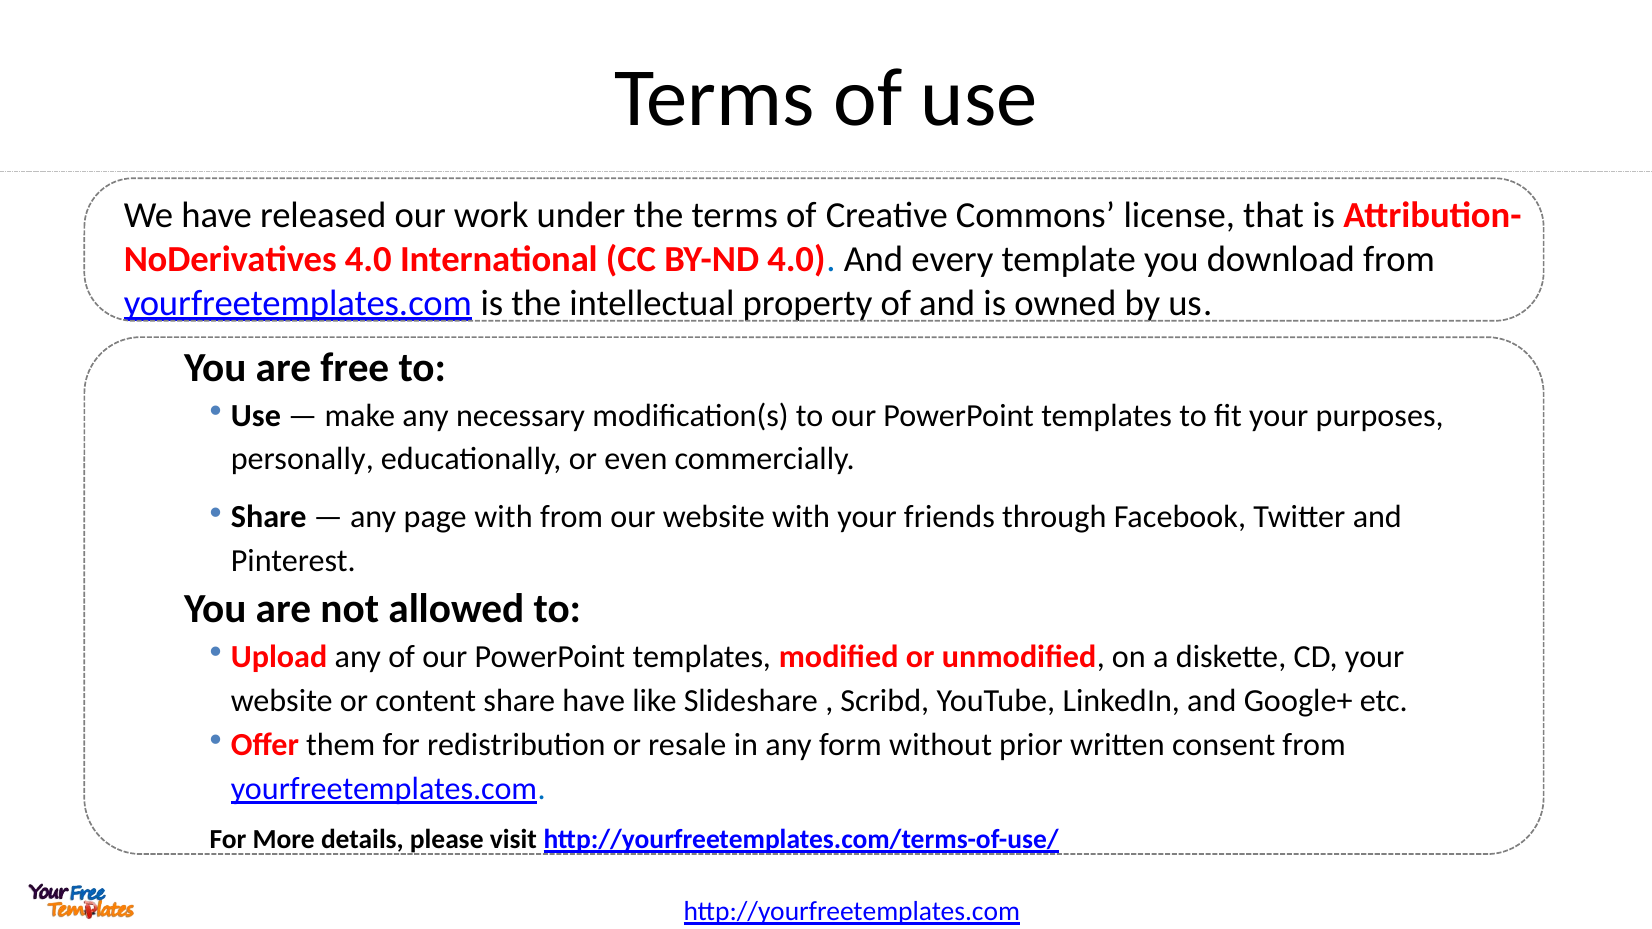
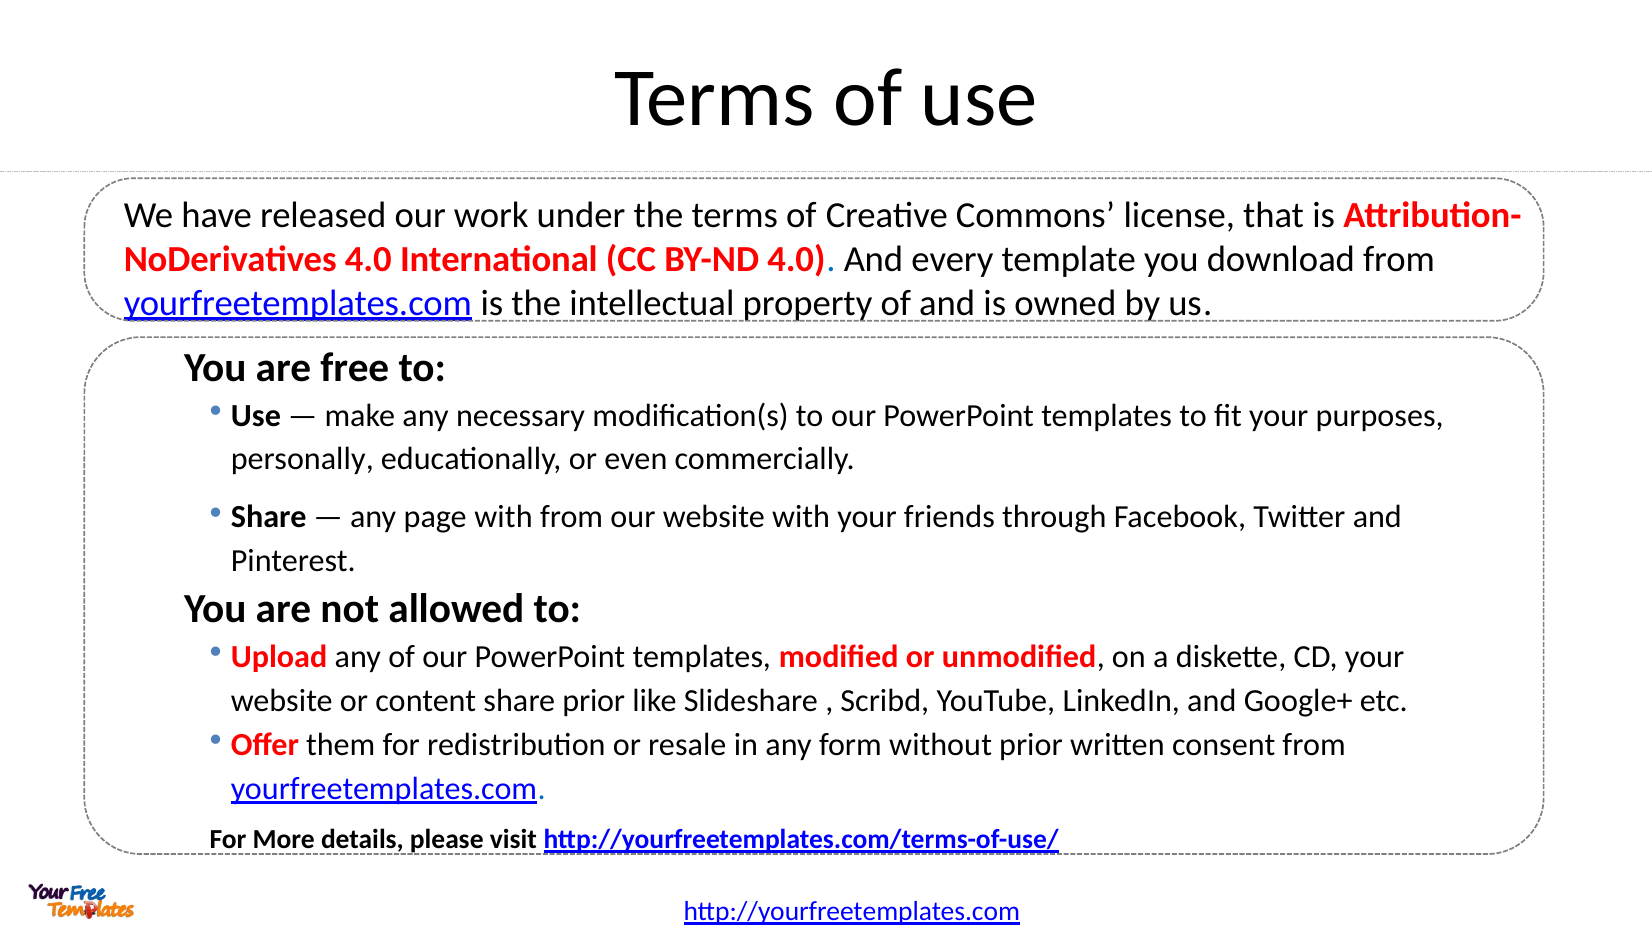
share have: have -> prior
